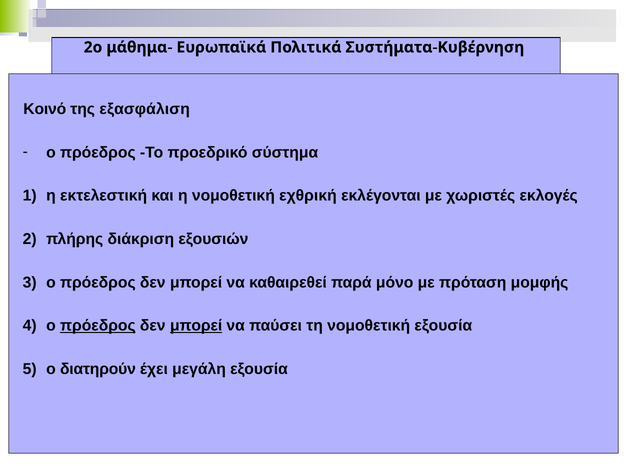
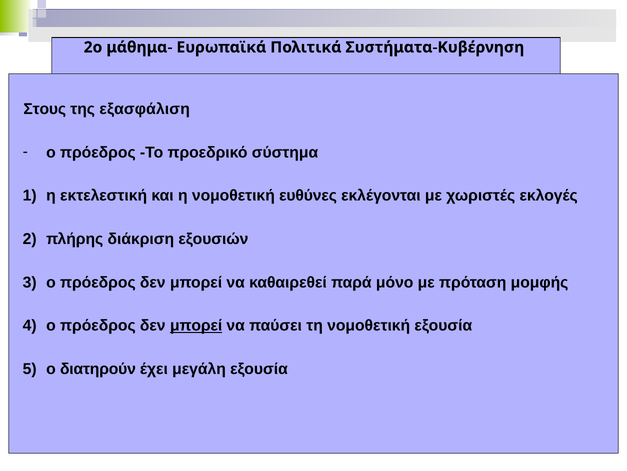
Κοινό: Κοινό -> Στους
εχθρική: εχθρική -> ευθύνες
πρόεδρος at (98, 325) underline: present -> none
